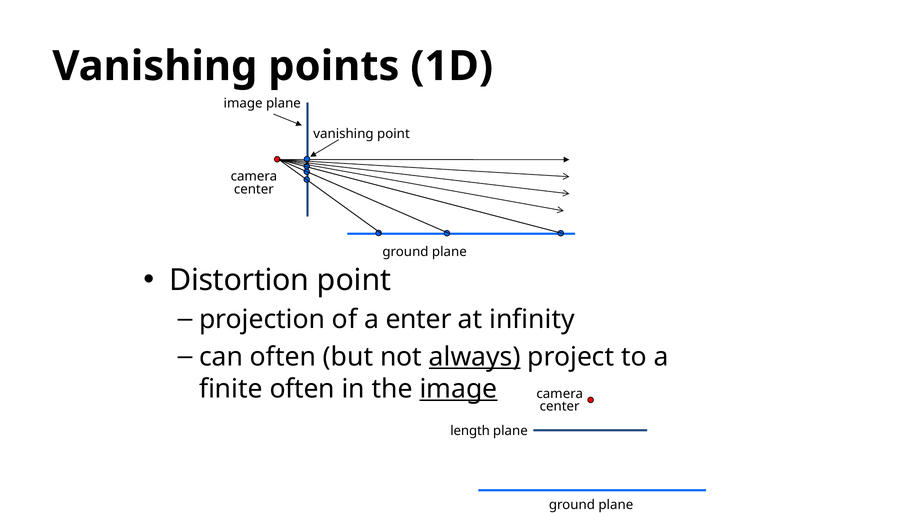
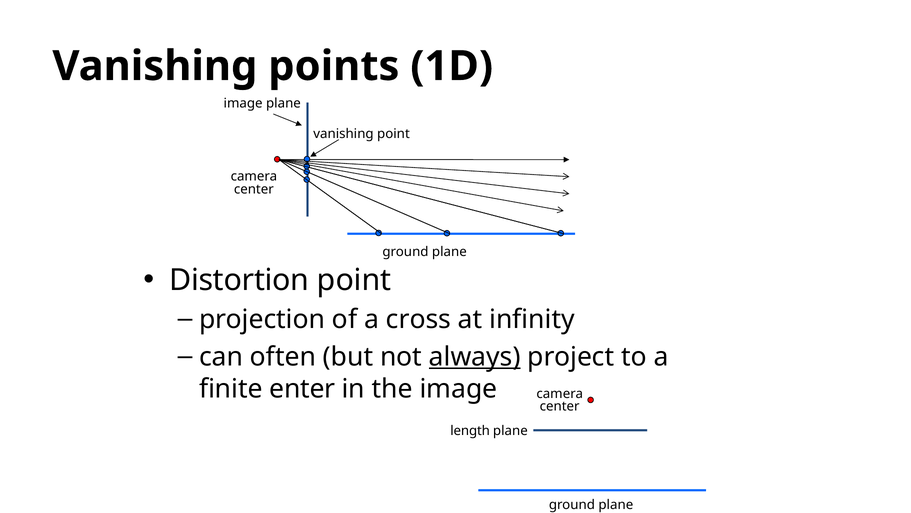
enter: enter -> cross
finite often: often -> enter
image at (458, 388) underline: present -> none
